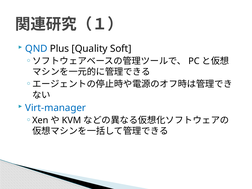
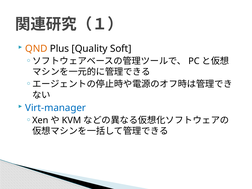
QND colour: blue -> orange
